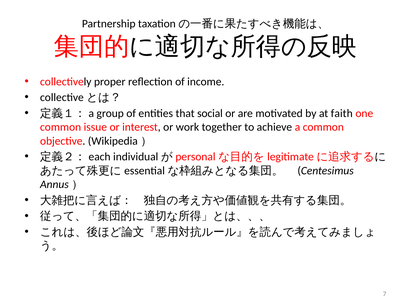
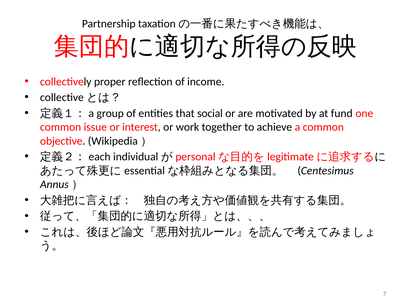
faith: faith -> fund
